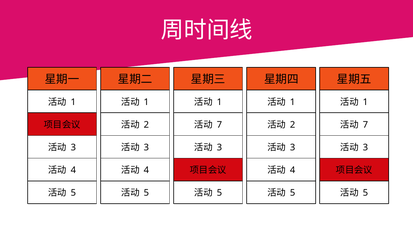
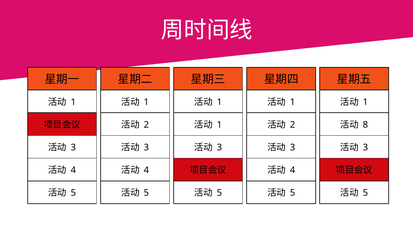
7 at (219, 125): 7 -> 1
7 at (365, 125): 7 -> 8
